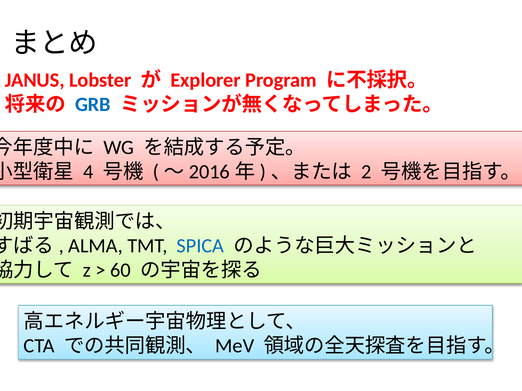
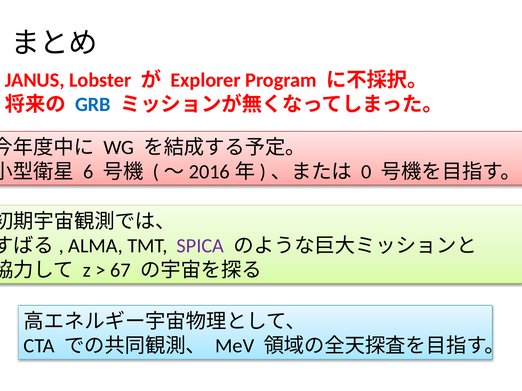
4: 4 -> 6
2: 2 -> 0
SPICA colour: blue -> purple
60: 60 -> 67
